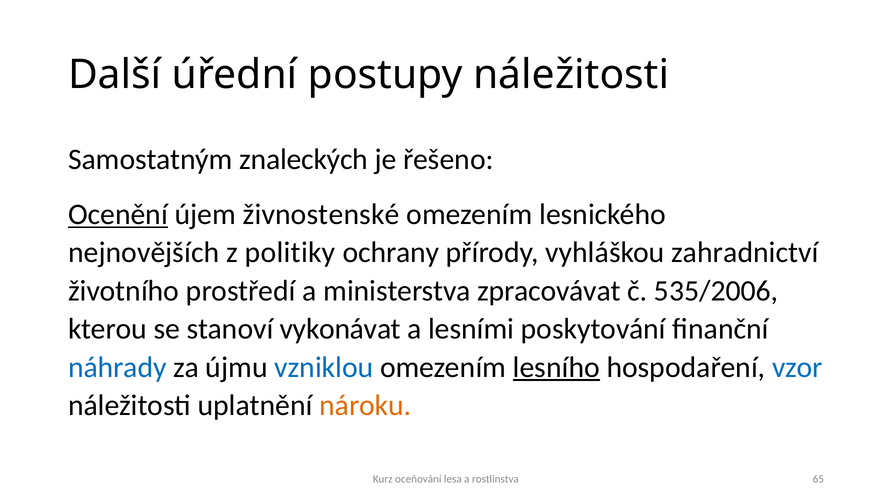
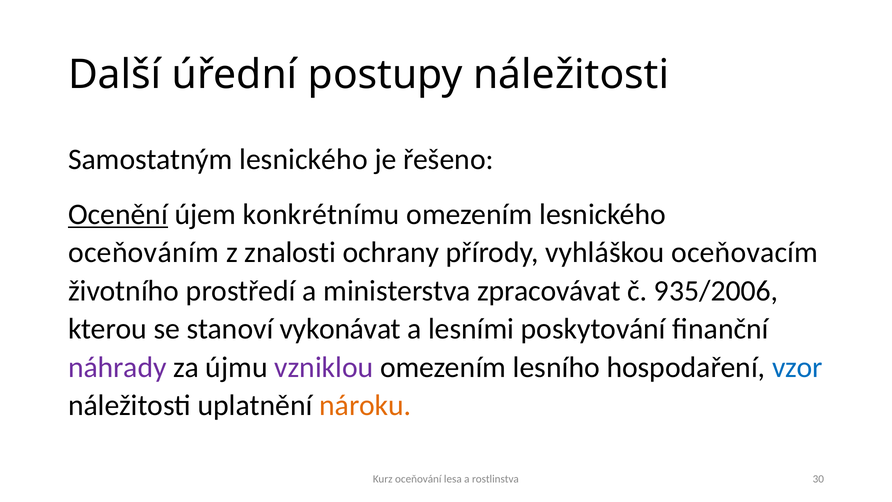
Samostatným znaleckých: znaleckých -> lesnického
živnostenské: živnostenské -> konkrétnímu
nejnovějších: nejnovějších -> oceňováním
politiky: politiky -> znalosti
zahradnictví: zahradnictví -> oceňovacím
535/2006: 535/2006 -> 935/2006
náhrady colour: blue -> purple
vzniklou colour: blue -> purple
lesního underline: present -> none
65: 65 -> 30
